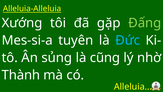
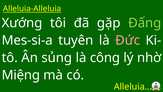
Đức colour: light blue -> pink
cũng: cũng -> công
Thành: Thành -> Miệng
